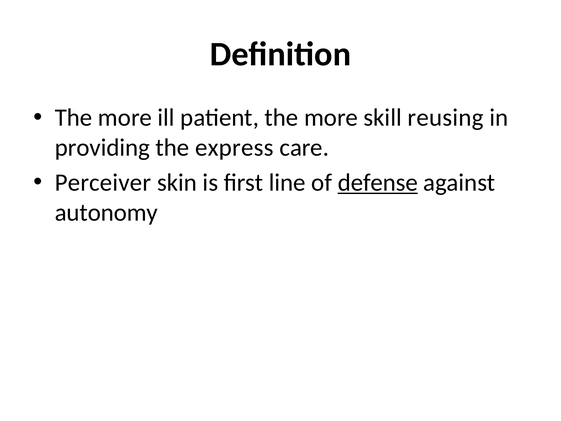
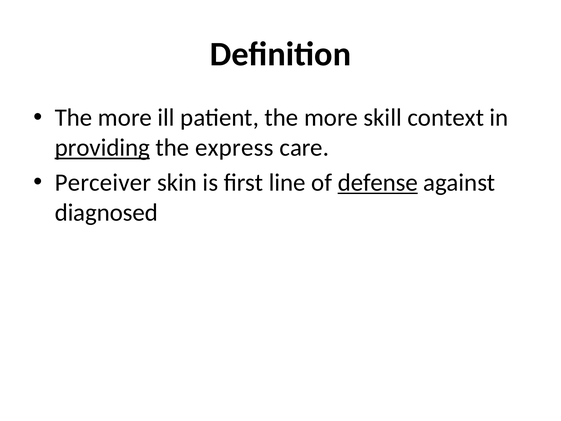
reusing: reusing -> context
providing underline: none -> present
autonomy: autonomy -> diagnosed
